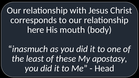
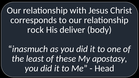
here: here -> rock
mouth: mouth -> deliver
